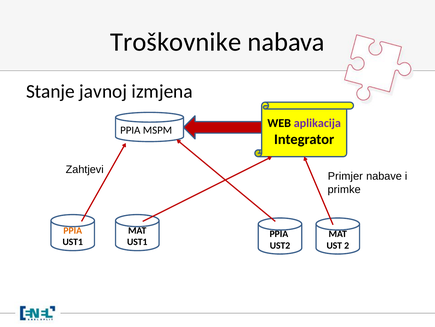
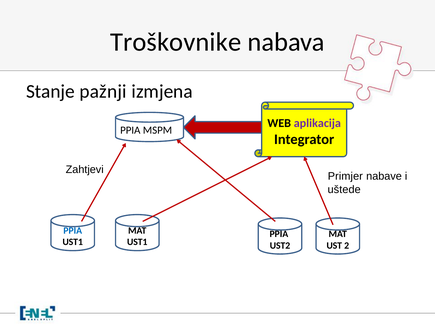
javnoj: javnoj -> pažnji
primke: primke -> uštede
PPIA at (73, 230) colour: orange -> blue
